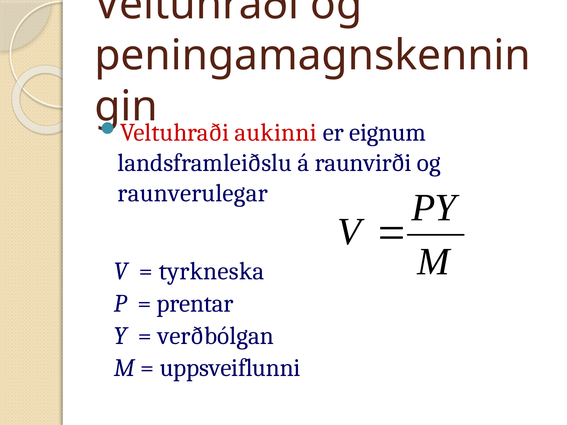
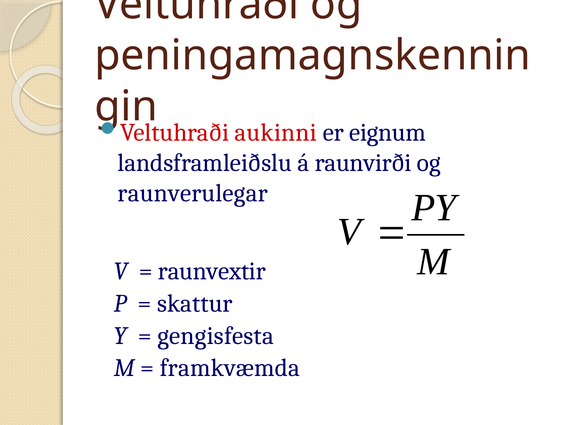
tyrkneska: tyrkneska -> raunvextir
prentar: prentar -> skattur
verðbólgan: verðbólgan -> gengisfesta
uppsveiflunni: uppsveiflunni -> framkvæmda
